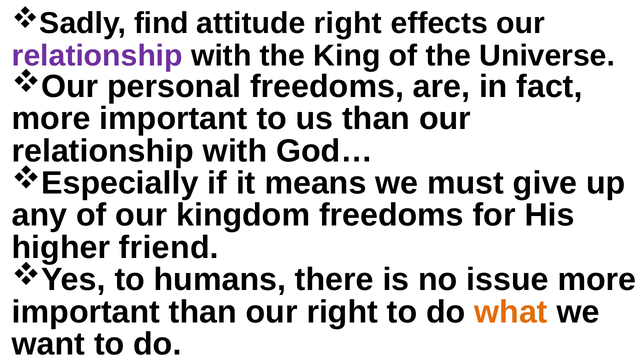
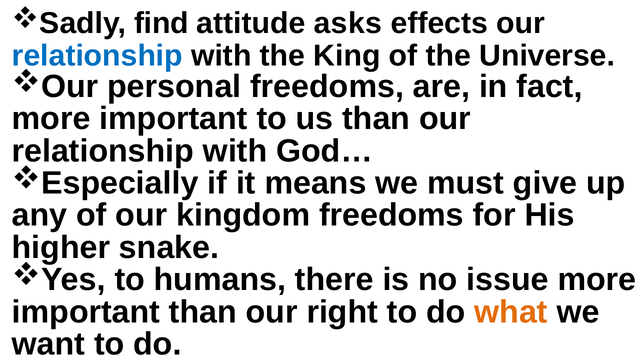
attitude right: right -> asks
relationship at (97, 56) colour: purple -> blue
friend: friend -> snake
